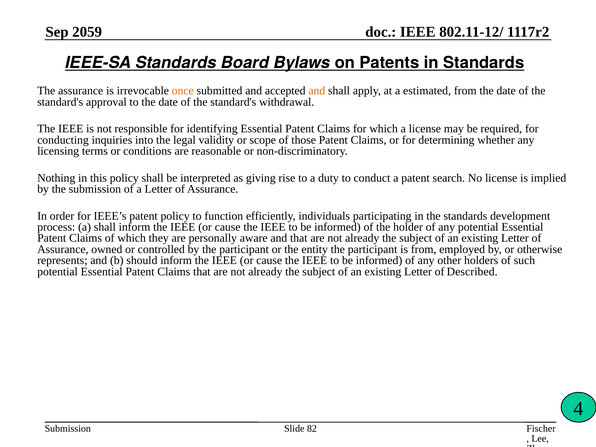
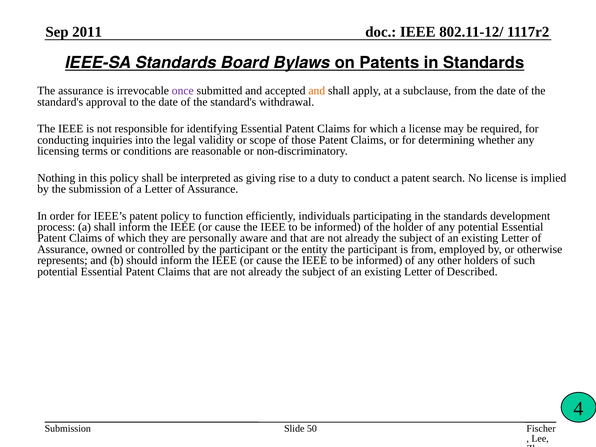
2059: 2059 -> 2011
once colour: orange -> purple
estimated: estimated -> subclause
82: 82 -> 50
